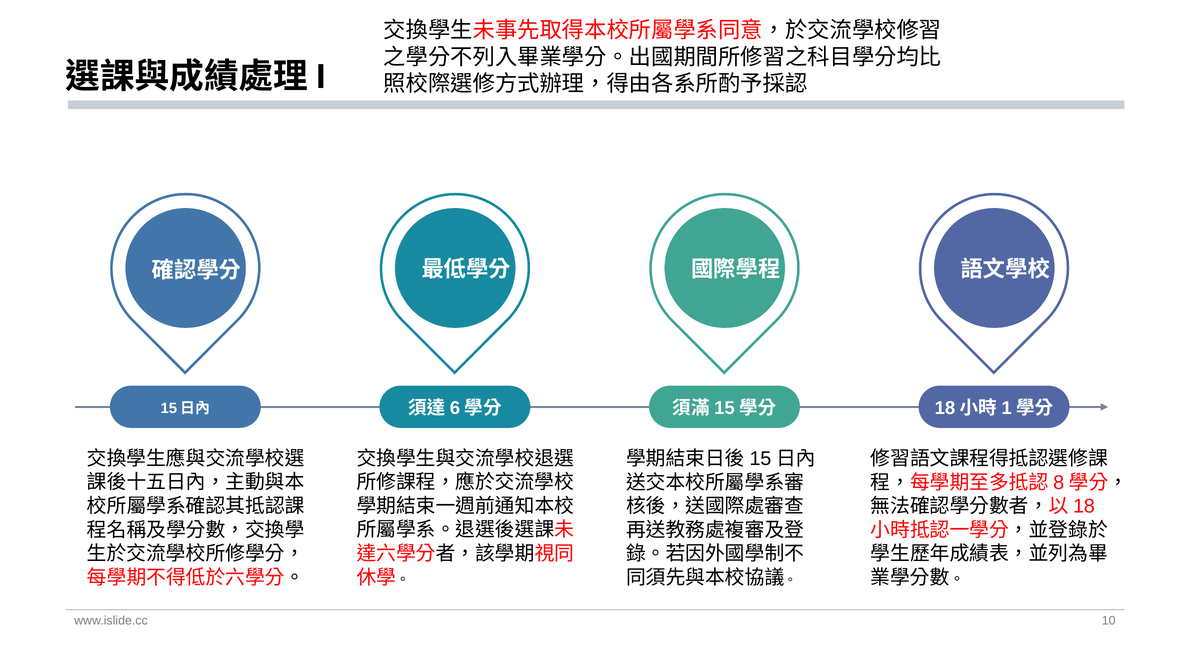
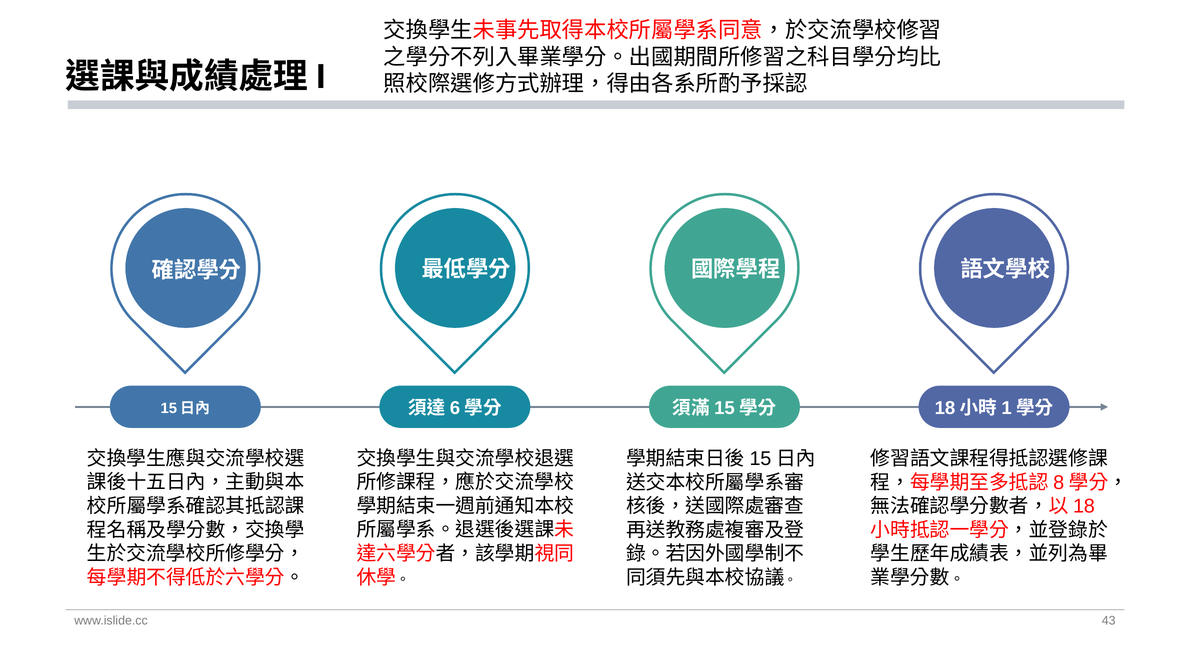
10: 10 -> 43
